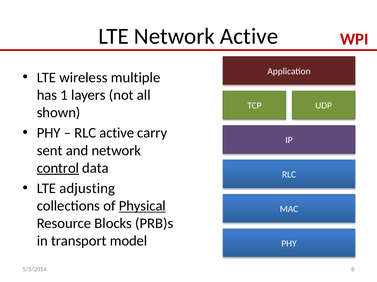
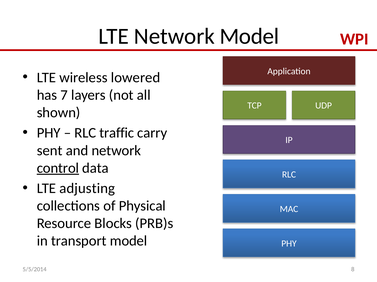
Network Active: Active -> Model
multiple: multiple -> lowered
1: 1 -> 7
RLC active: active -> traffic
Physical underline: present -> none
